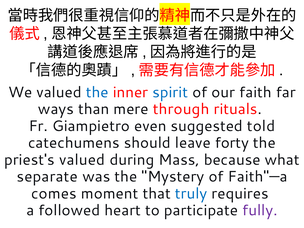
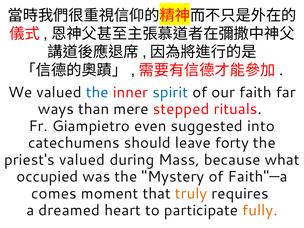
through: through -> stepped
told: told -> into
separate: separate -> occupied
truly colour: blue -> orange
followed: followed -> dreamed
fully colour: purple -> orange
